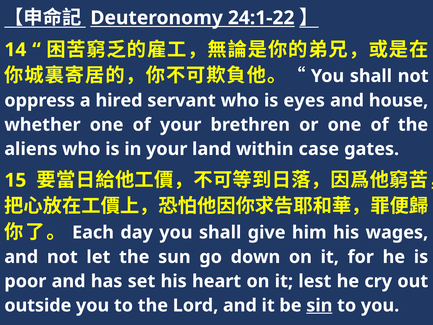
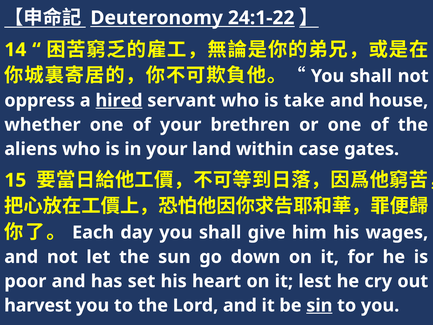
hired underline: none -> present
eyes: eyes -> take
outside: outside -> harvest
